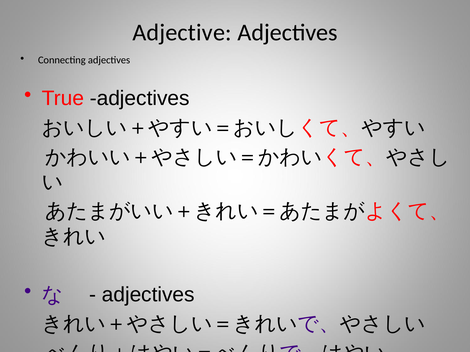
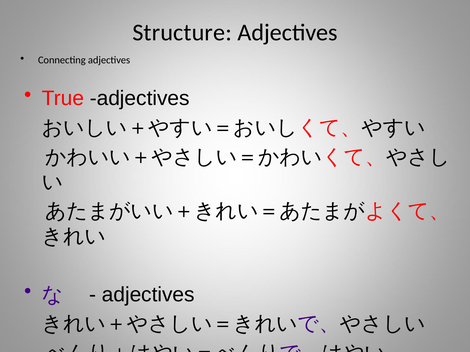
Adjective: Adjective -> Structure
